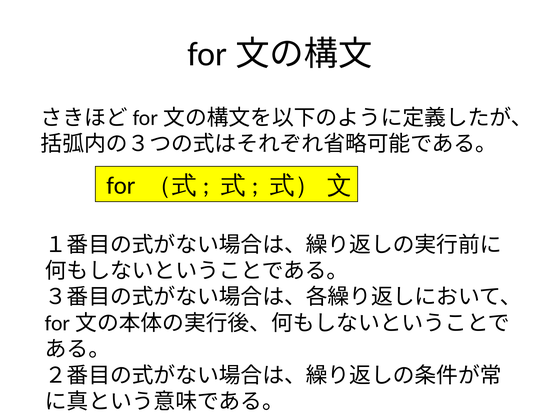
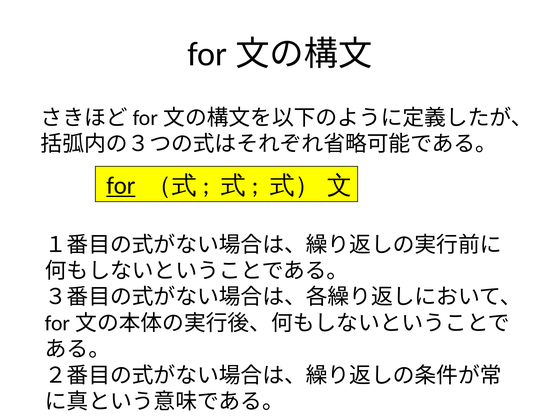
for underline: none -> present
